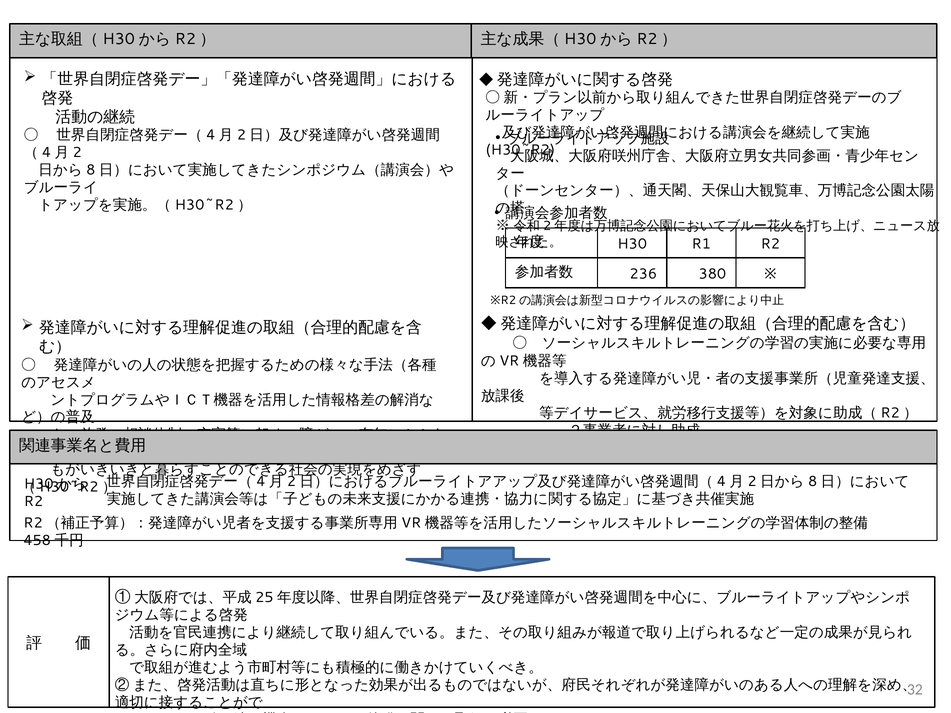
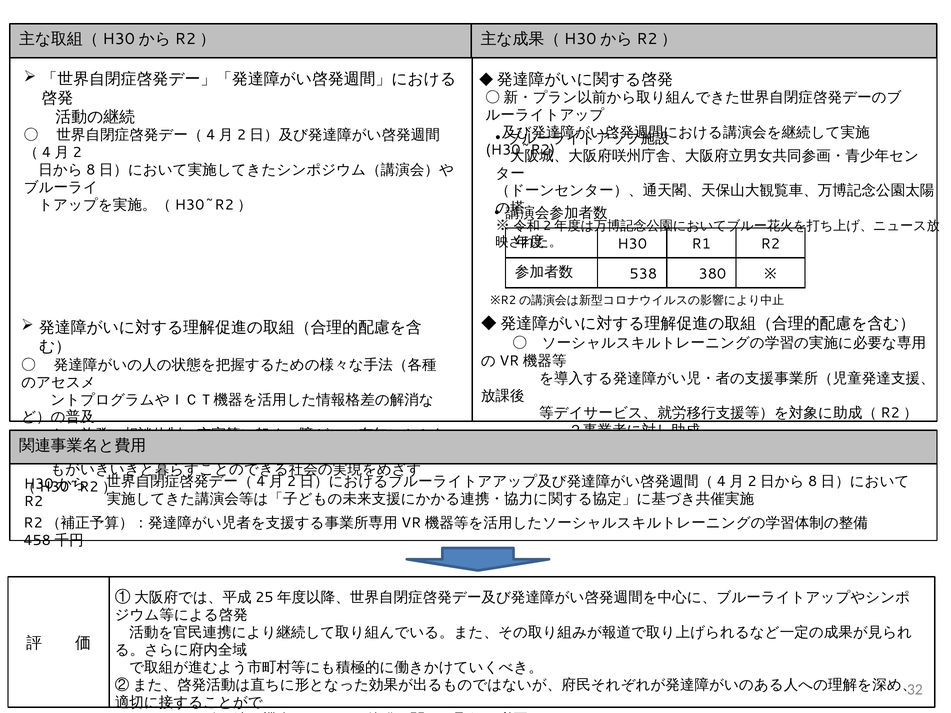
236: 236 -> 538
